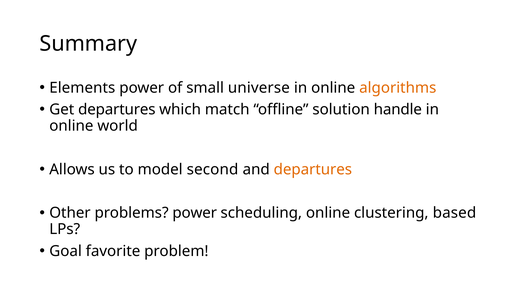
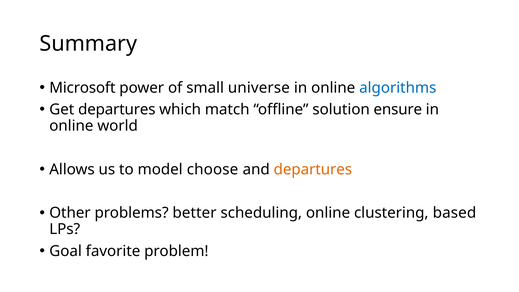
Elements: Elements -> Microsoft
algorithms colour: orange -> blue
handle: handle -> ensure
second: second -> choose
problems power: power -> better
